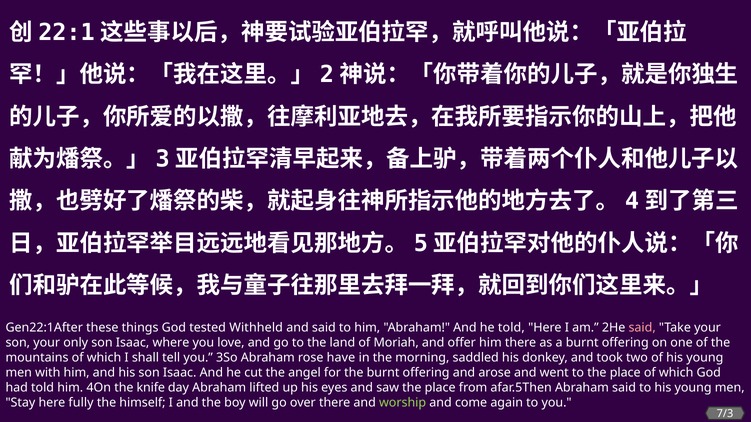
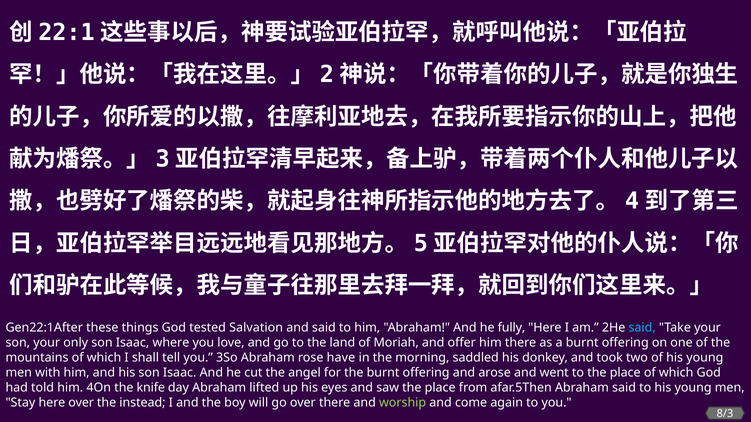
Withheld: Withheld -> Salvation
he told: told -> fully
said at (642, 328) colour: pink -> light blue
here fully: fully -> over
himself: himself -> instead
7/3: 7/3 -> 8/3
